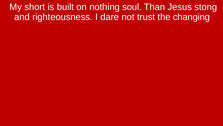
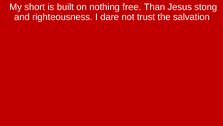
soul: soul -> free
changing: changing -> salvation
